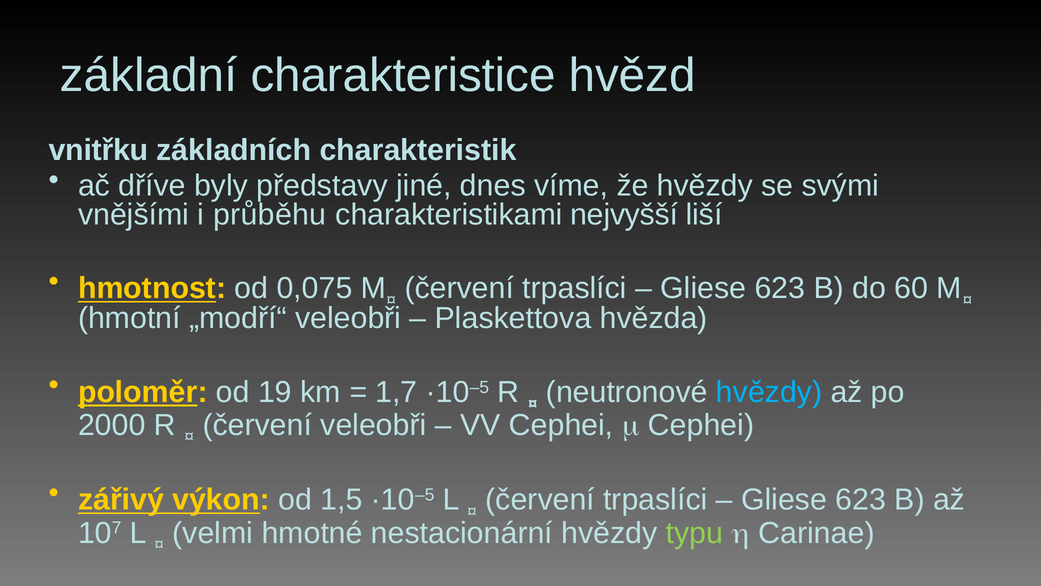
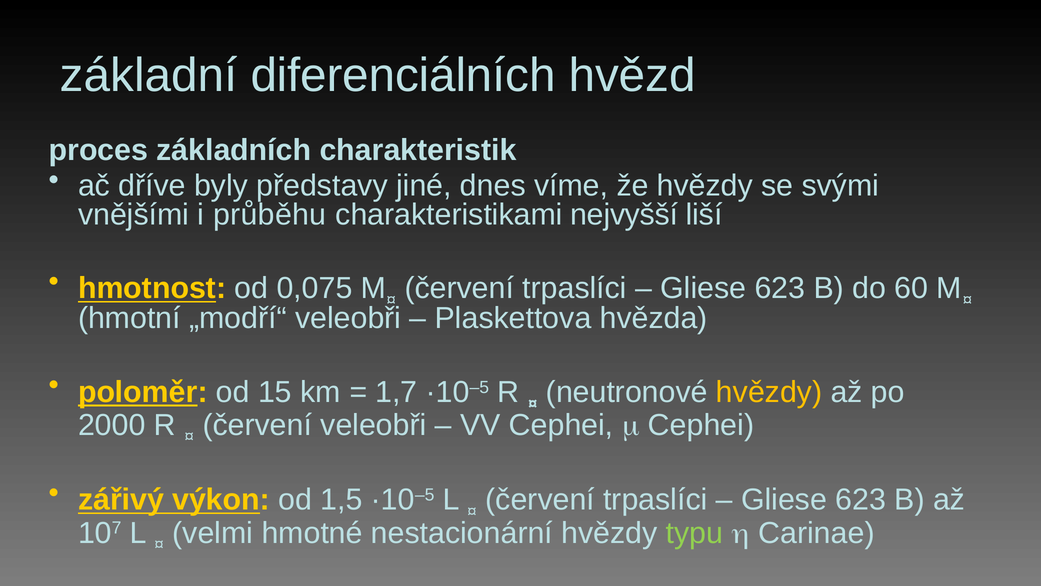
charakteristice: charakteristice -> diferenciálních
vnitřku: vnitřku -> proces
19: 19 -> 15
hvězdy at (769, 392) colour: light blue -> yellow
